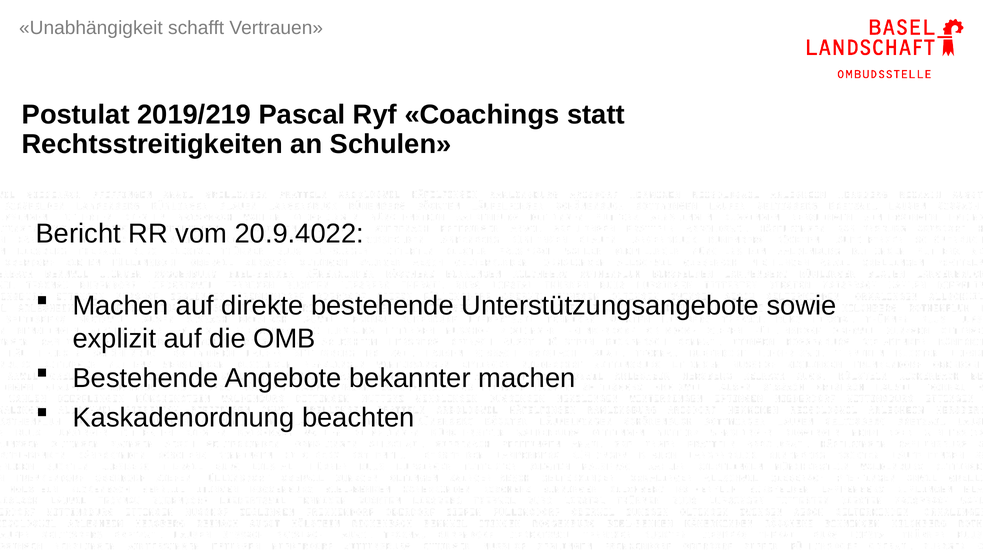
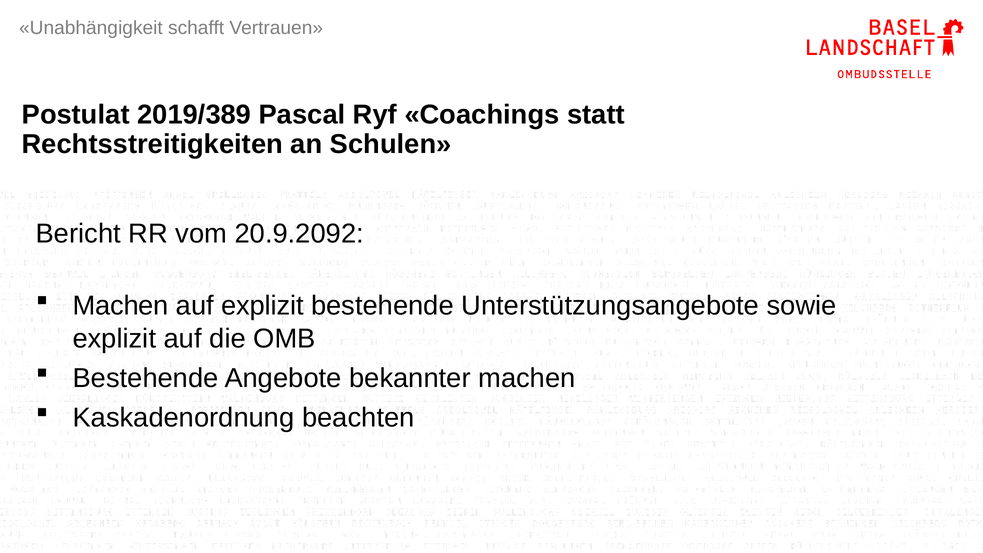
2019/219: 2019/219 -> 2019/389
20.9.4022: 20.9.4022 -> 20.9.2092
auf direkte: direkte -> explizit
